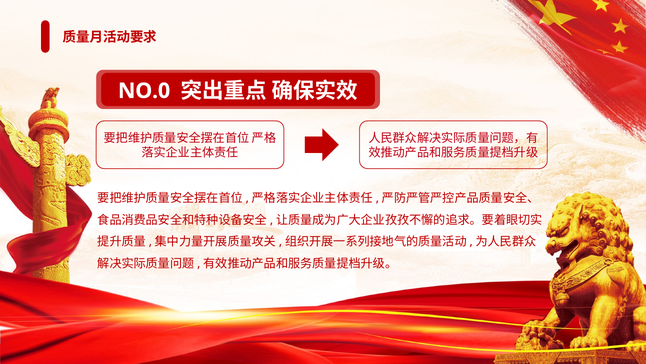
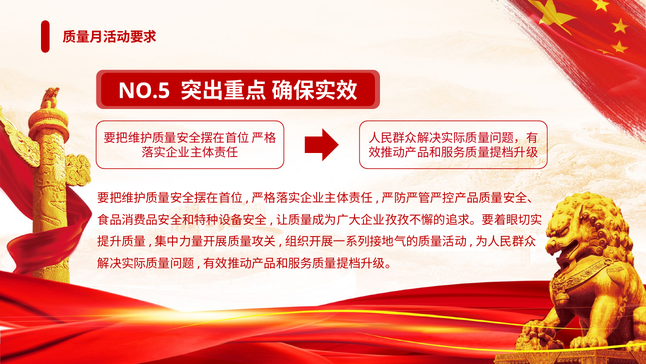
NO.0: NO.0 -> NO.5
